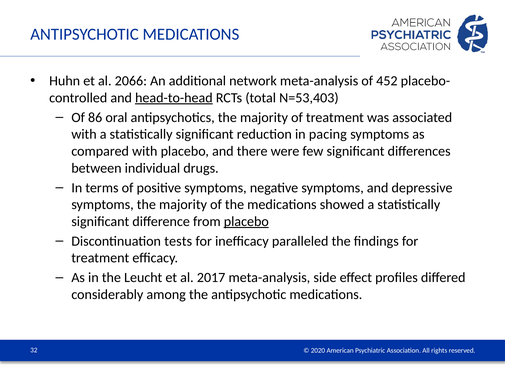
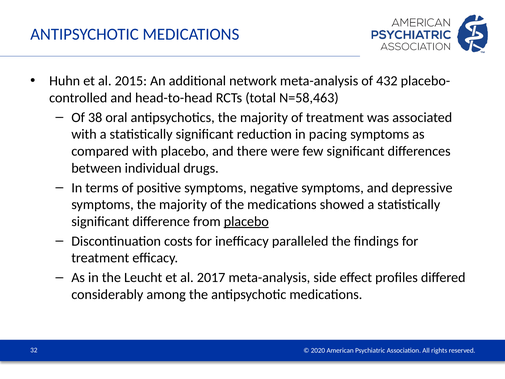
2066: 2066 -> 2015
452: 452 -> 432
head-to-head underline: present -> none
N=53,403: N=53,403 -> N=58,463
86: 86 -> 38
tests: tests -> costs
